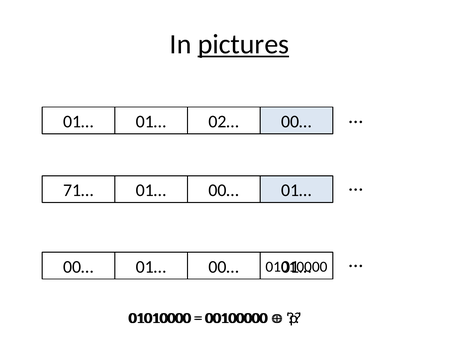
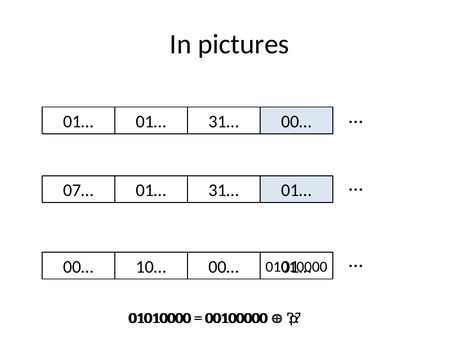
pictures underline: present -> none
01… 01… 02…: 02… -> 31…
71…: 71… -> 07…
00… at (224, 191): 00… -> 31…
01… at (151, 267): 01… -> 10…
